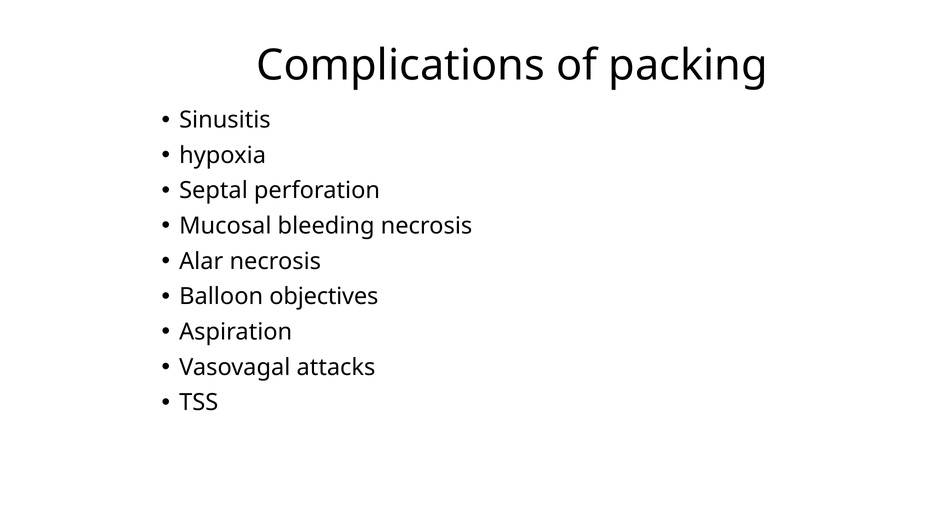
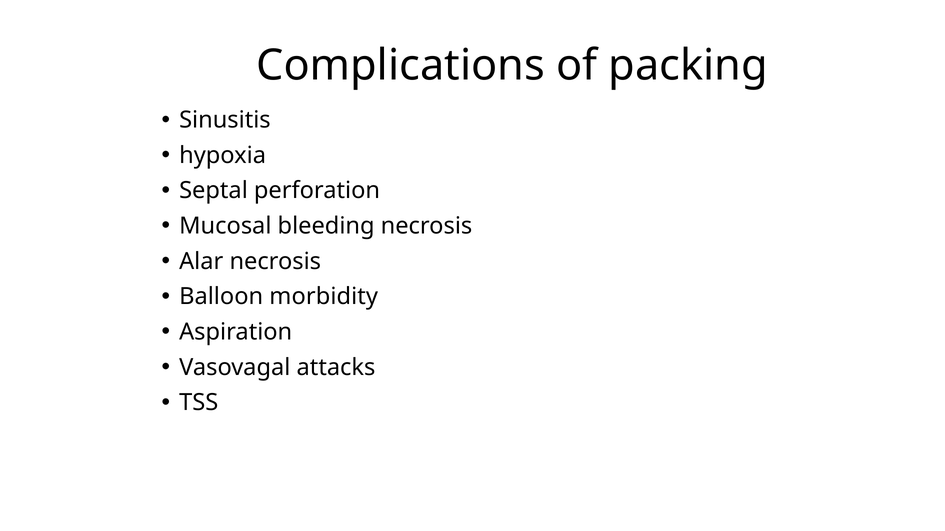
objectives: objectives -> morbidity
